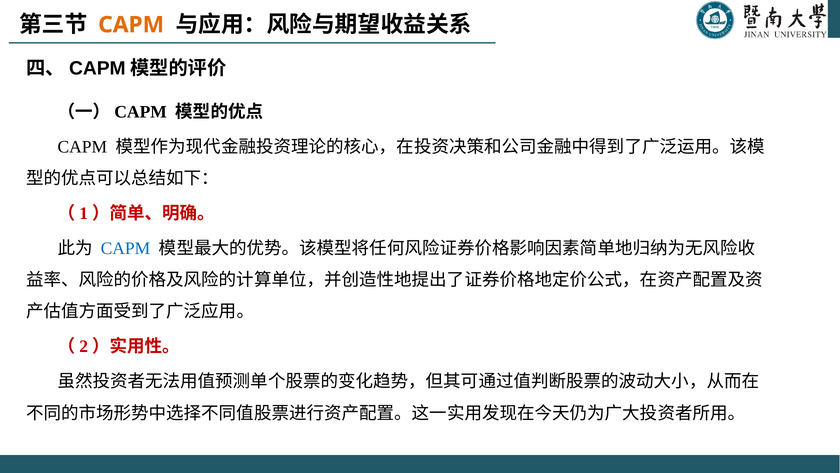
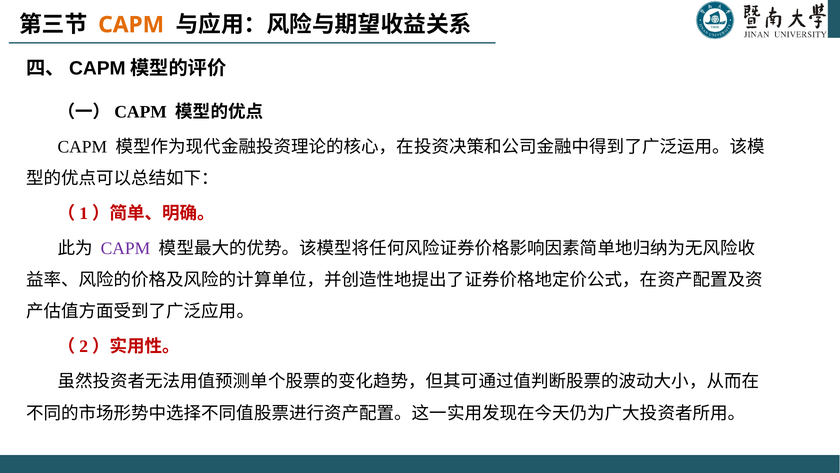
CAPM at (126, 248) colour: blue -> purple
